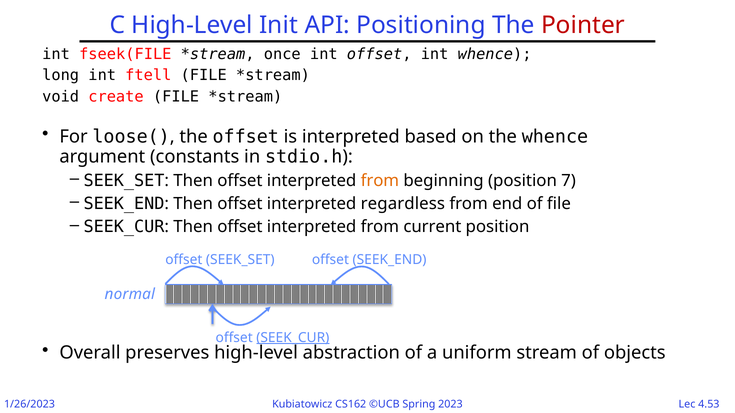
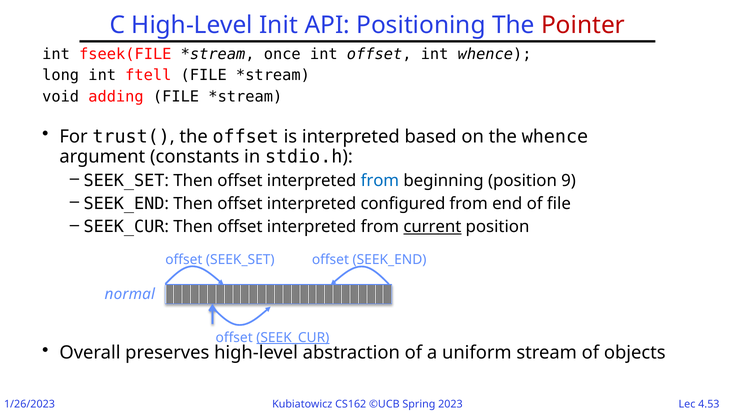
create: create -> adding
loose(: loose( -> trust(
from at (380, 181) colour: orange -> blue
7: 7 -> 9
regardless: regardless -> configured
current underline: none -> present
